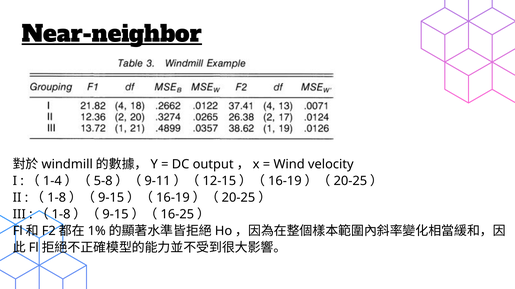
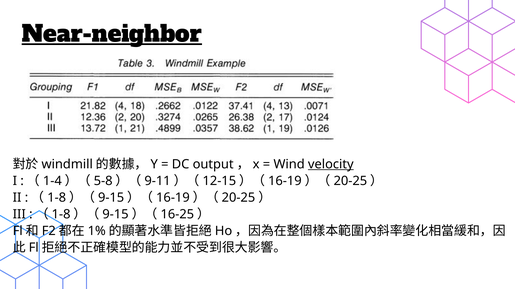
velocity underline: none -> present
